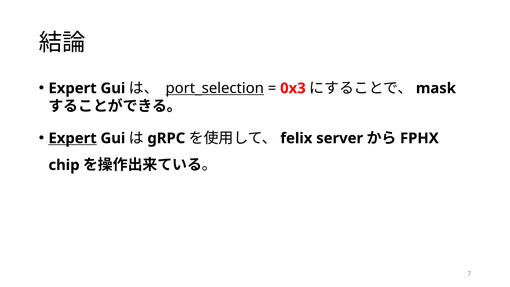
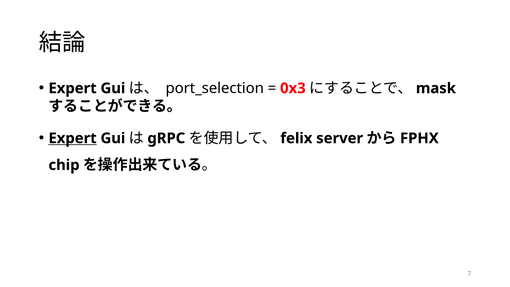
port_selection underline: present -> none
